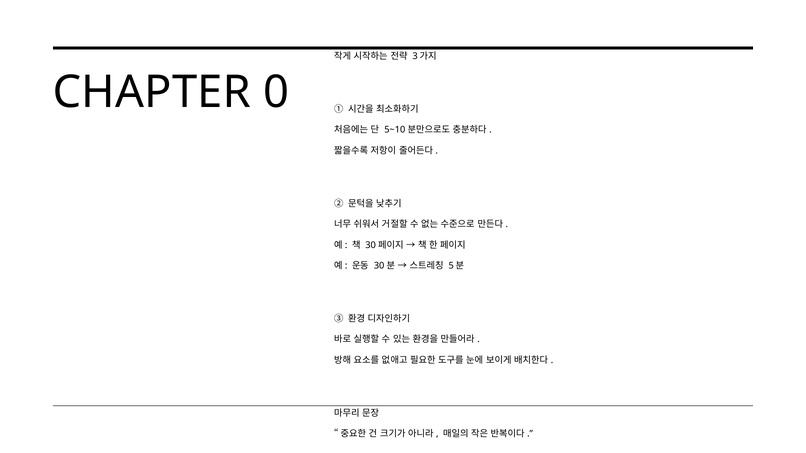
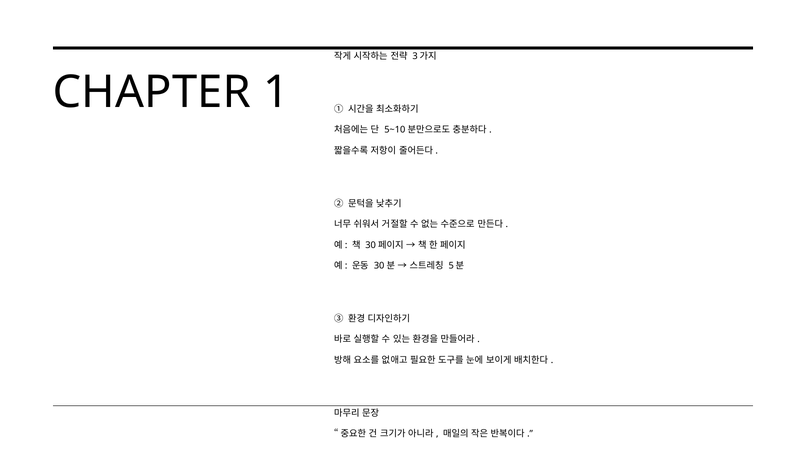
0: 0 -> 1
